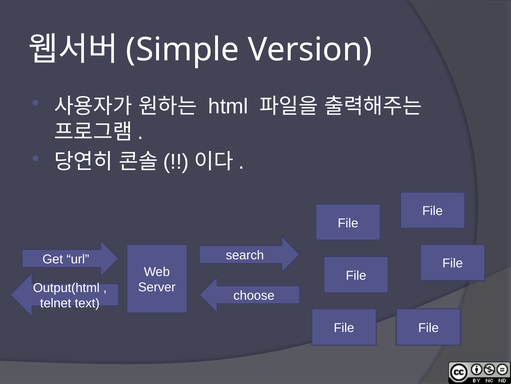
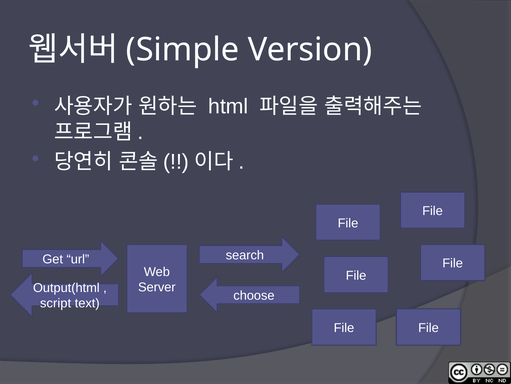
telnet: telnet -> script
